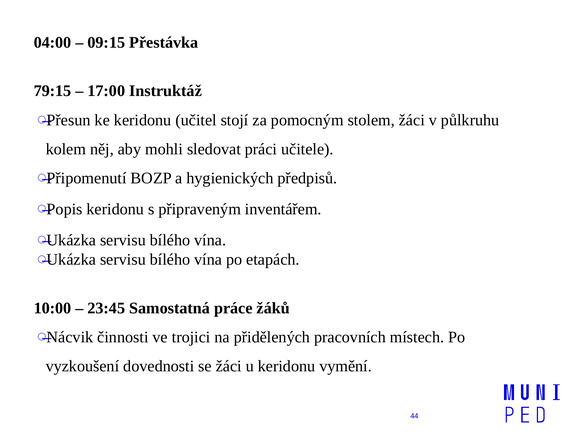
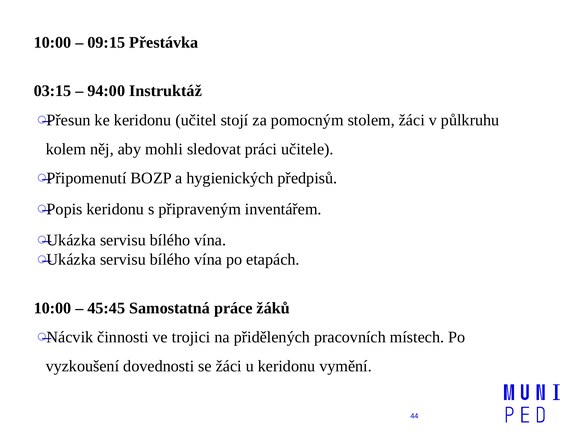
04:00 at (53, 42): 04:00 -> 10:00
79:15: 79:15 -> 03:15
17:00: 17:00 -> 94:00
23:45: 23:45 -> 45:45
